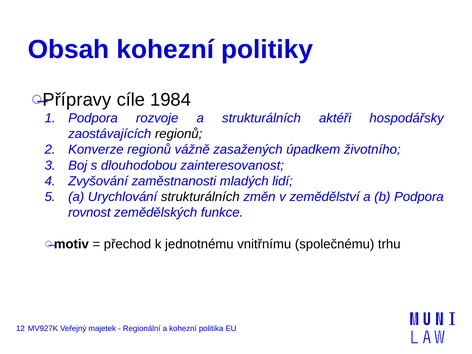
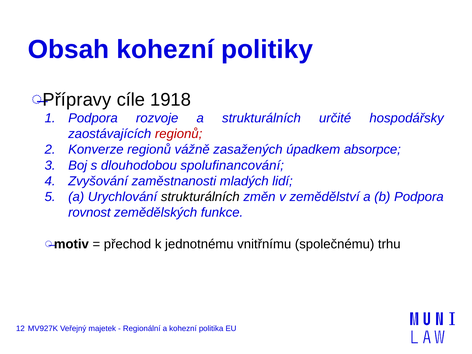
1984: 1984 -> 1918
aktéři: aktéři -> určité
regionů at (179, 134) colour: black -> red
životního: životního -> absorpce
zainteresovanost: zainteresovanost -> spolufinancování
